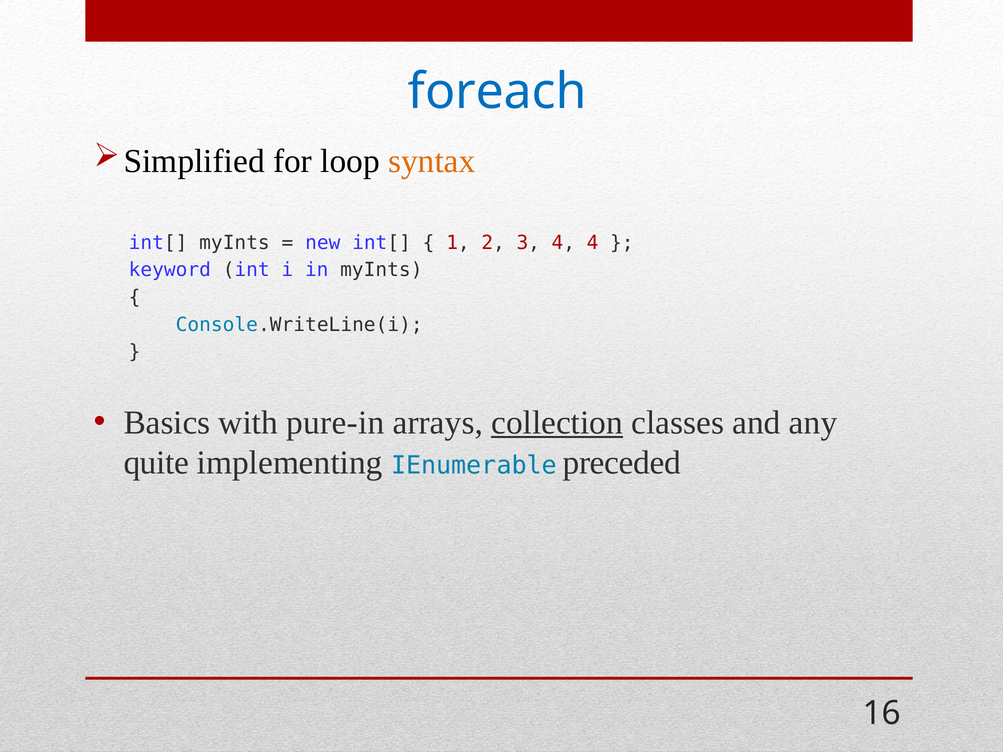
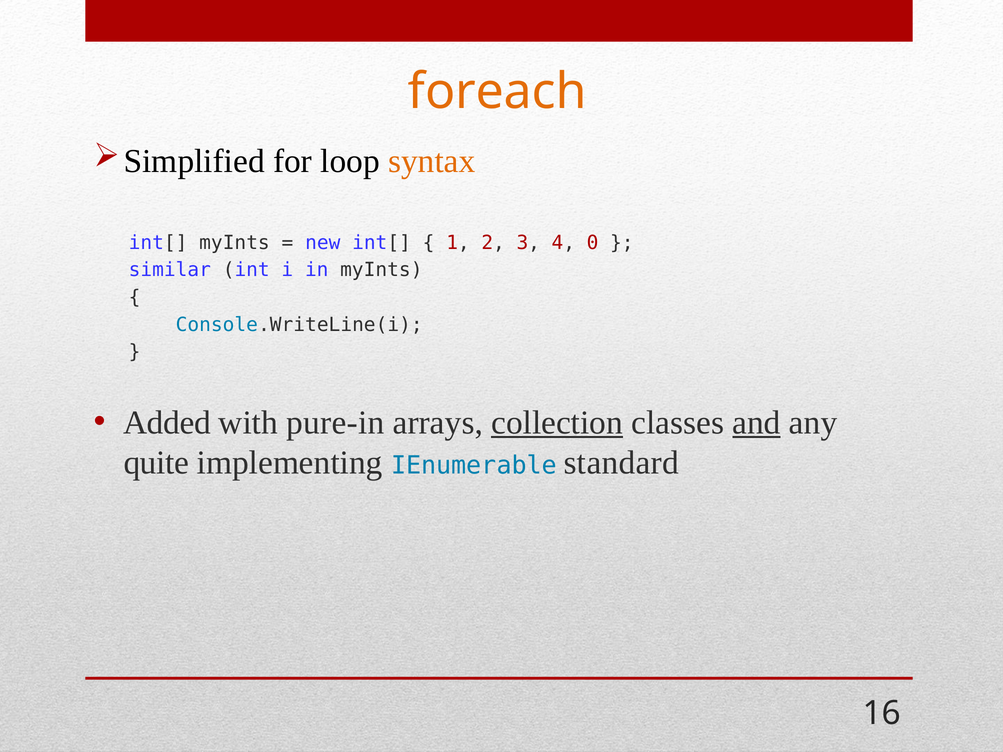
foreach colour: blue -> orange
4 4: 4 -> 0
keyword: keyword -> similar
Basics: Basics -> Added
and underline: none -> present
preceded: preceded -> standard
